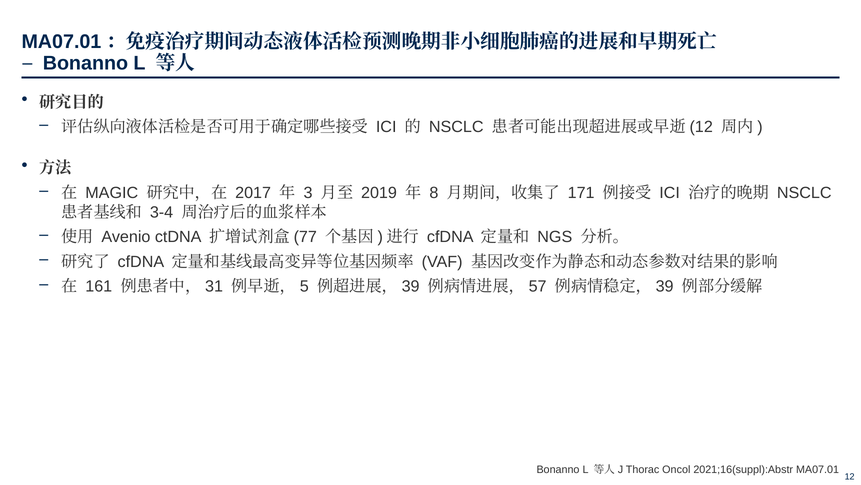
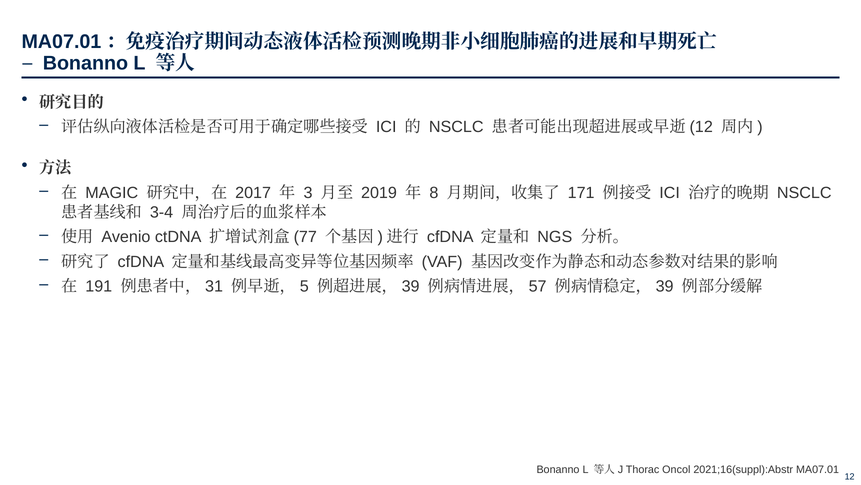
161: 161 -> 191
